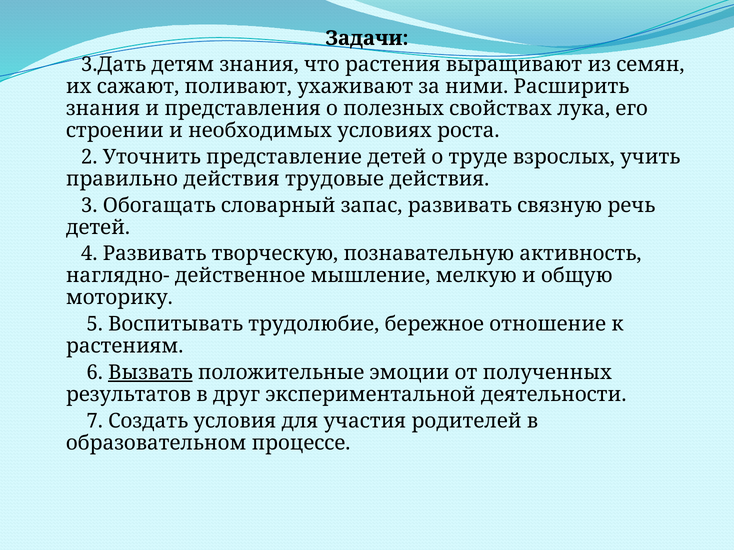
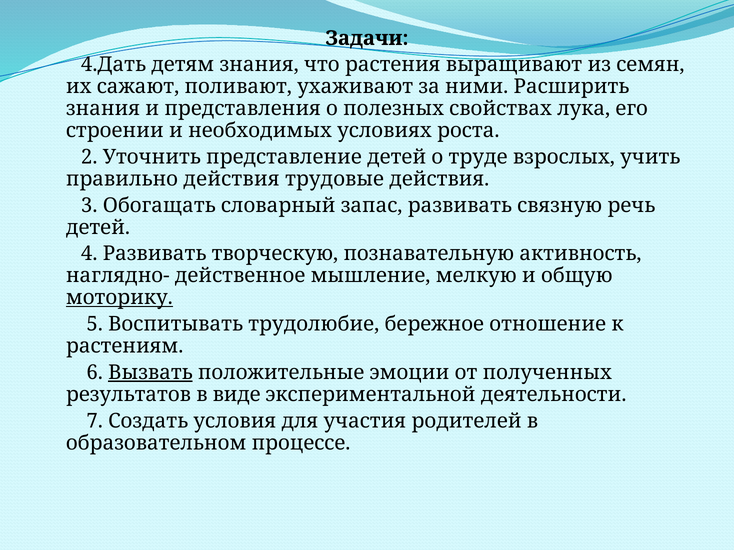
3.Дать: 3.Дать -> 4.Дать
моторику underline: none -> present
друг: друг -> виде
